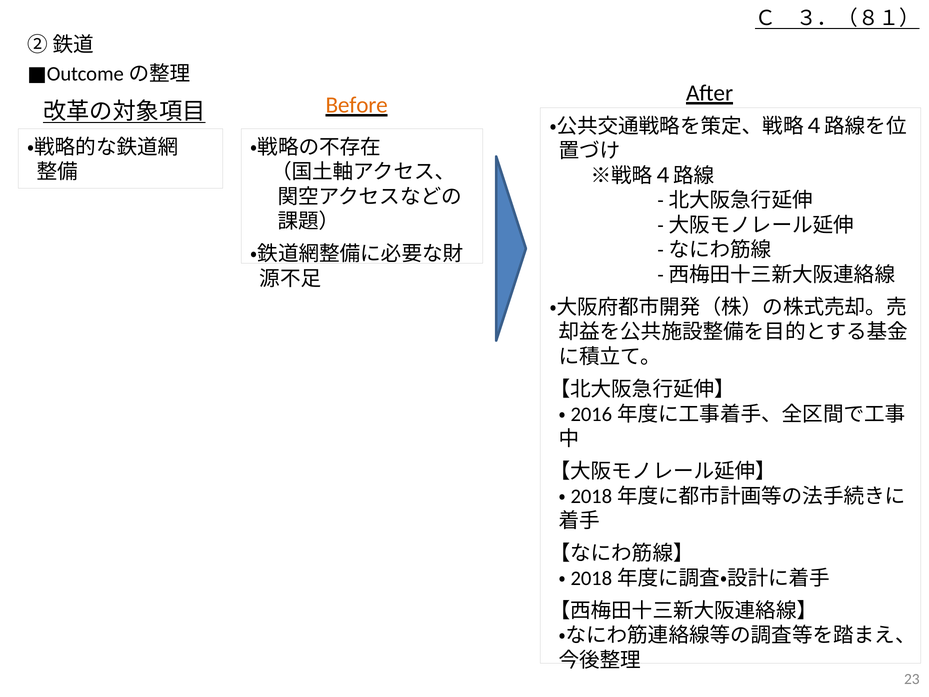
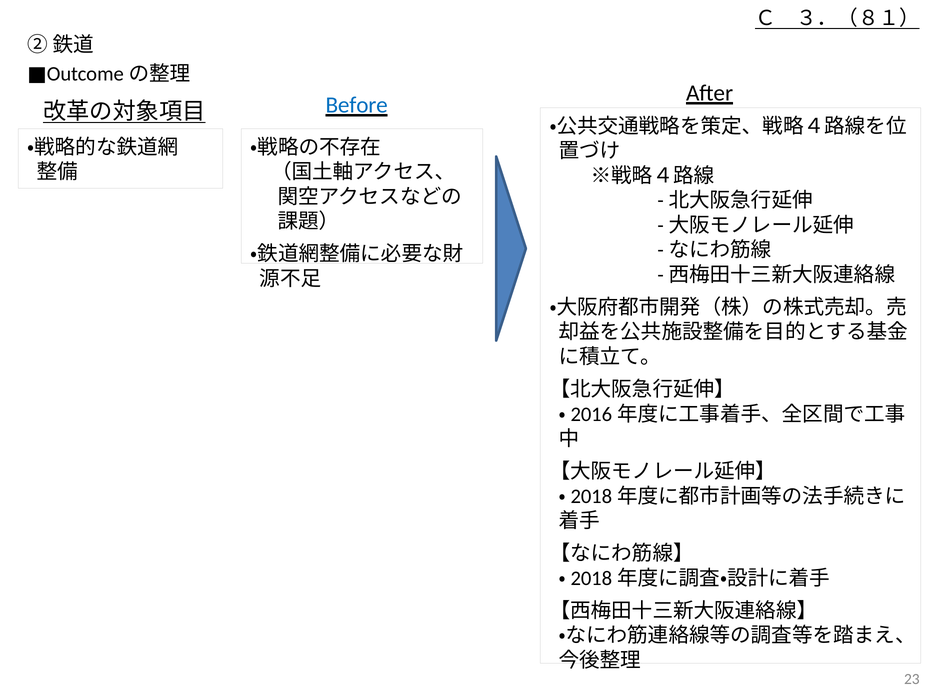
Before colour: orange -> blue
